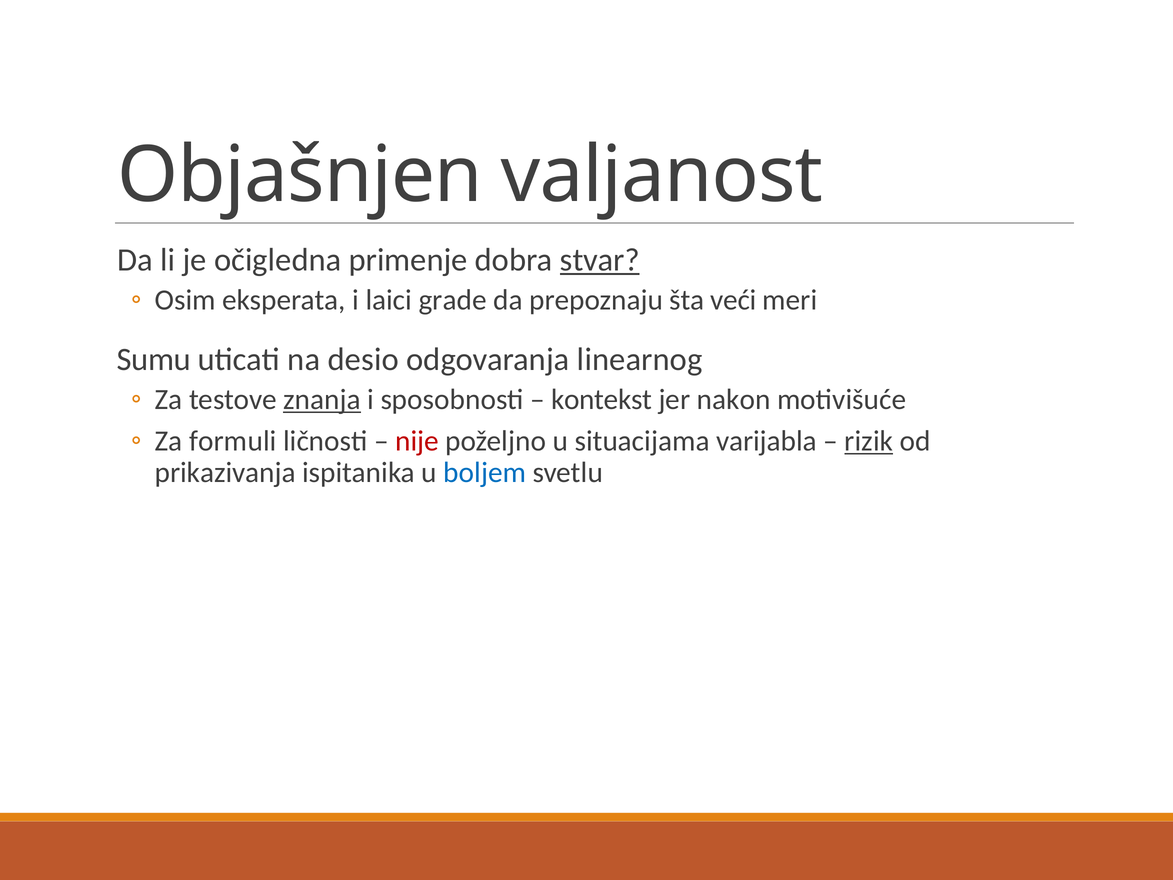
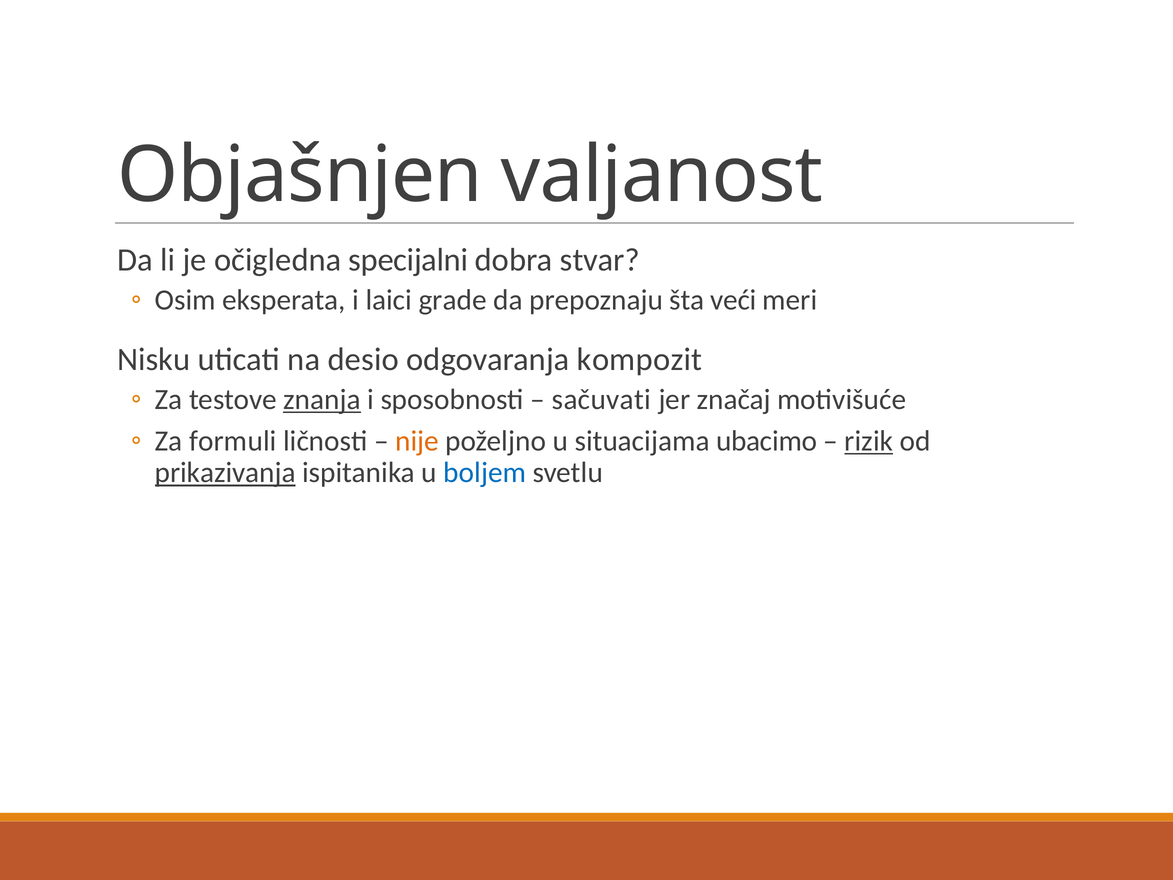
primenje: primenje -> specijalni
stvar underline: present -> none
Sumu: Sumu -> Nisku
linearnog: linearnog -> kompozit
kontekst: kontekst -> sačuvati
nakon: nakon -> značaj
nije colour: red -> orange
varijabla: varijabla -> ubacimo
prikazivanja underline: none -> present
